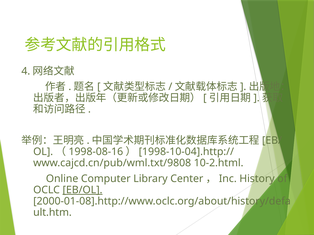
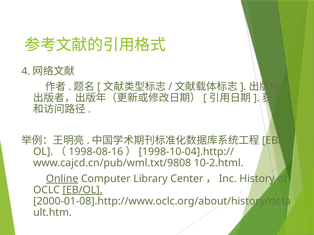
Online underline: none -> present
